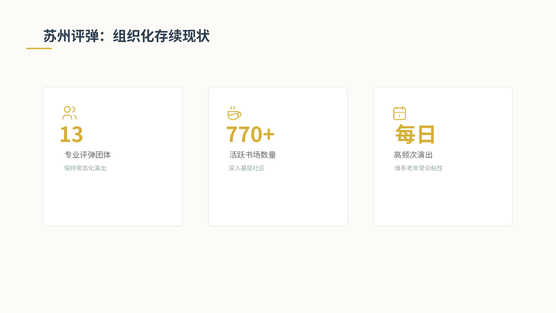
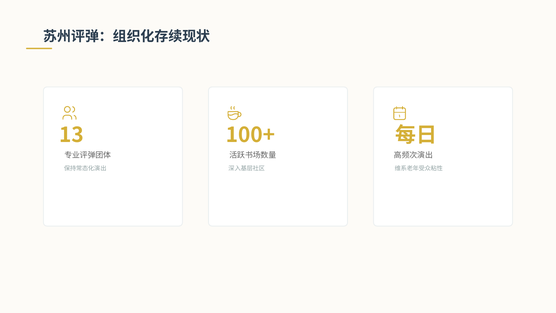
770+: 770+ -> 100+
